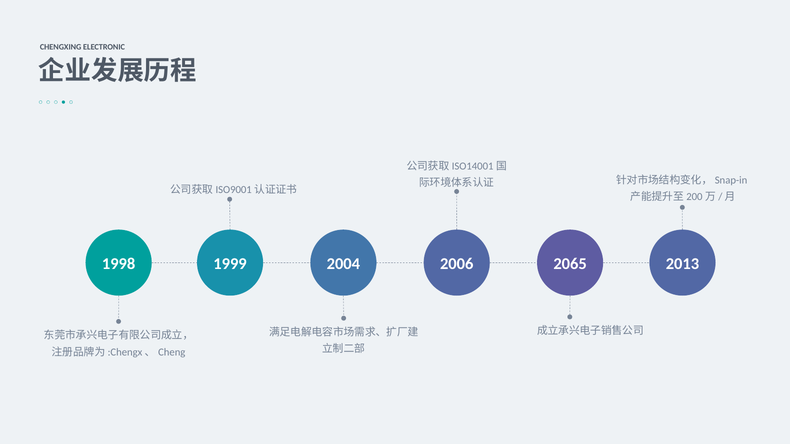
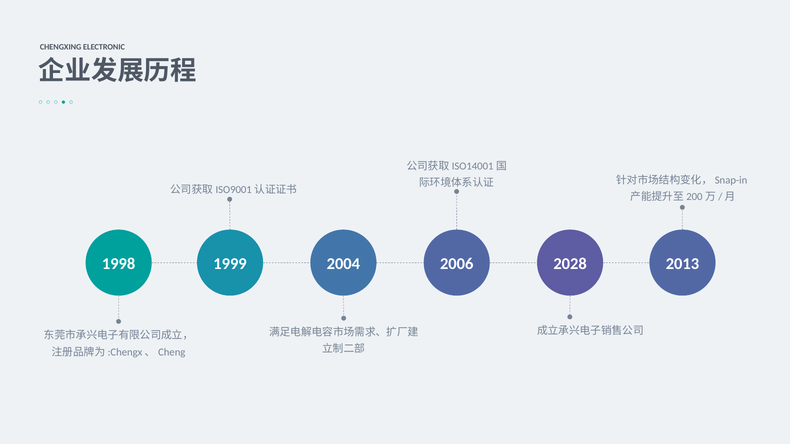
2065: 2065 -> 2028
